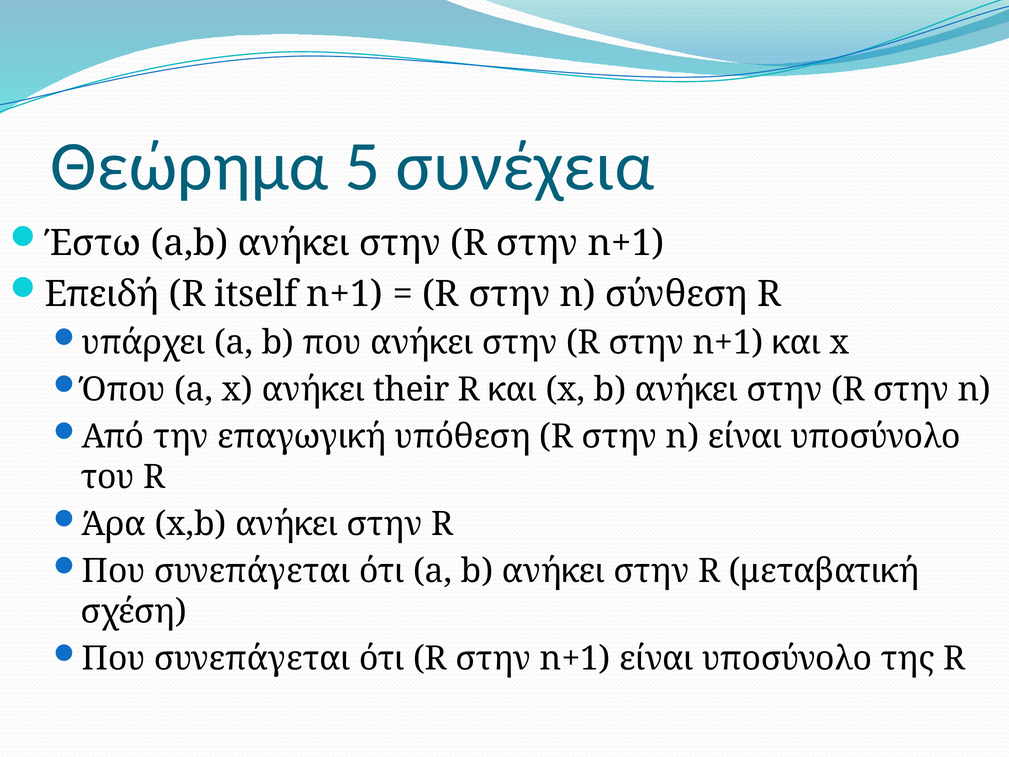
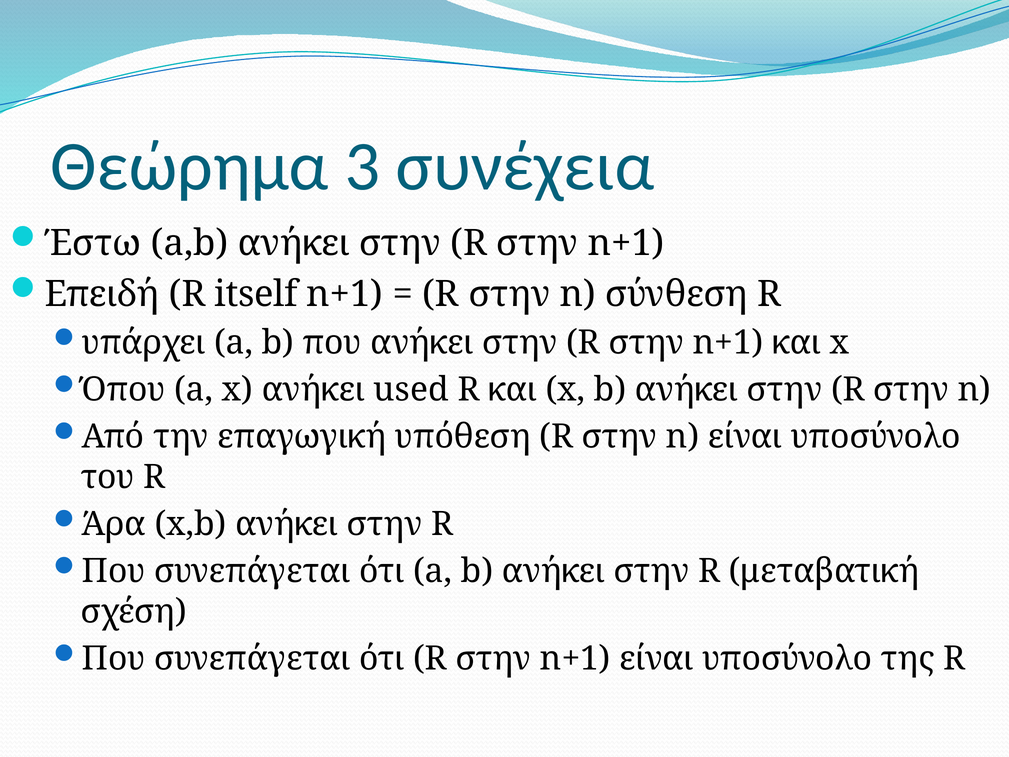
5: 5 -> 3
their: their -> used
